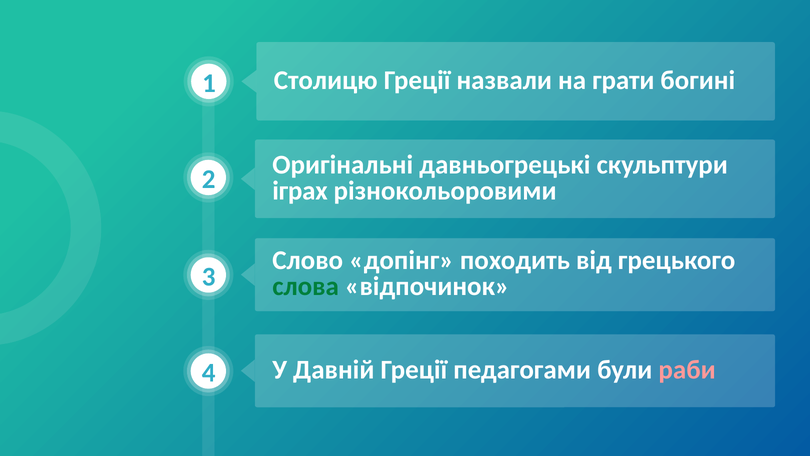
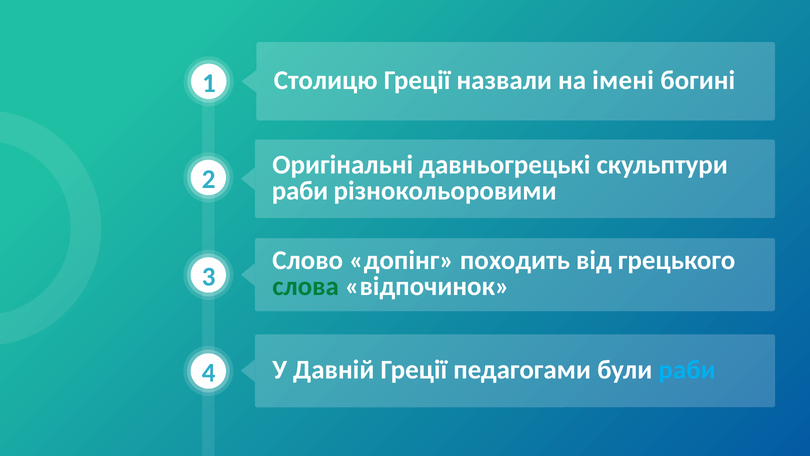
грати: грати -> імені
іграх at (300, 190): іграх -> раби
раби at (687, 369) colour: pink -> light blue
